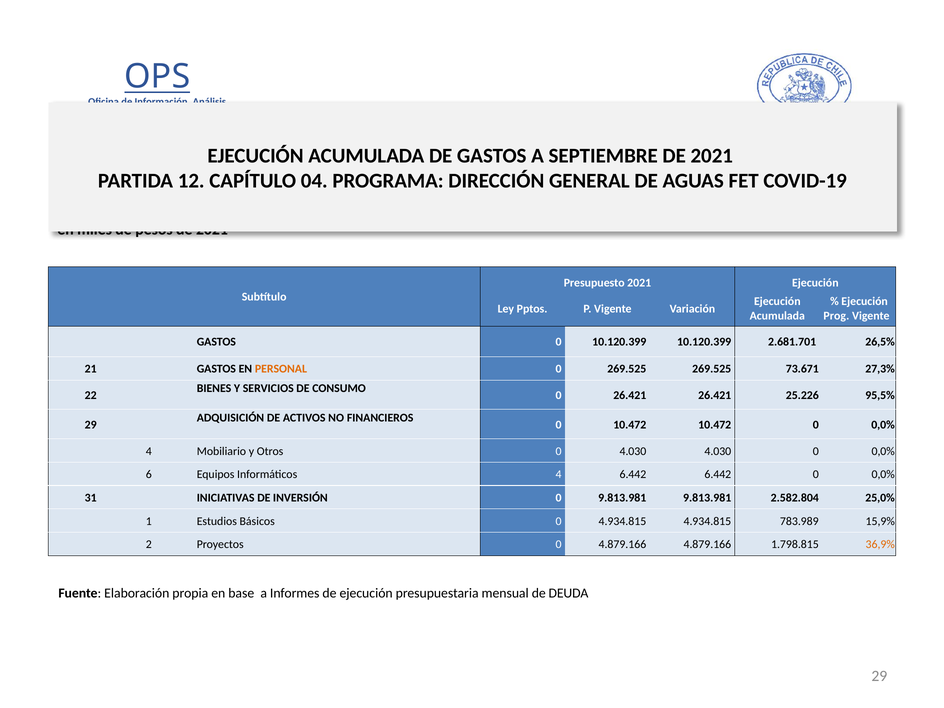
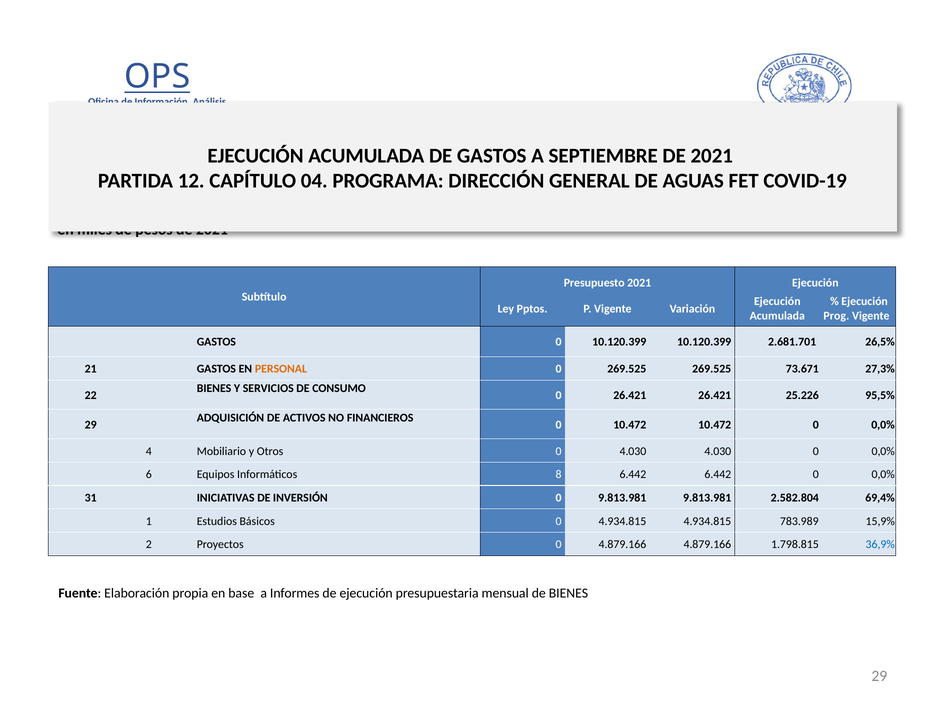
Informáticos 4: 4 -> 8
25,0%: 25,0% -> 69,4%
36,9% colour: orange -> blue
de DEUDA: DEUDA -> BIENES
